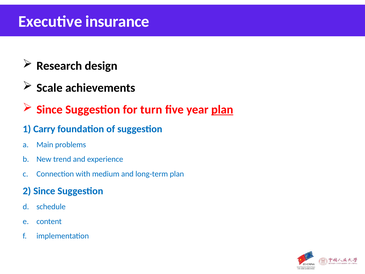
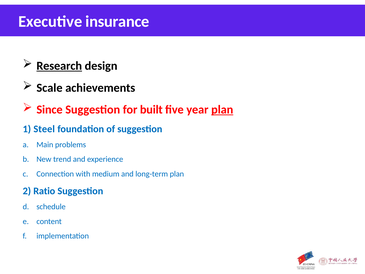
Research underline: none -> present
turn: turn -> built
Carry: Carry -> Steel
2 Since: Since -> Ratio
